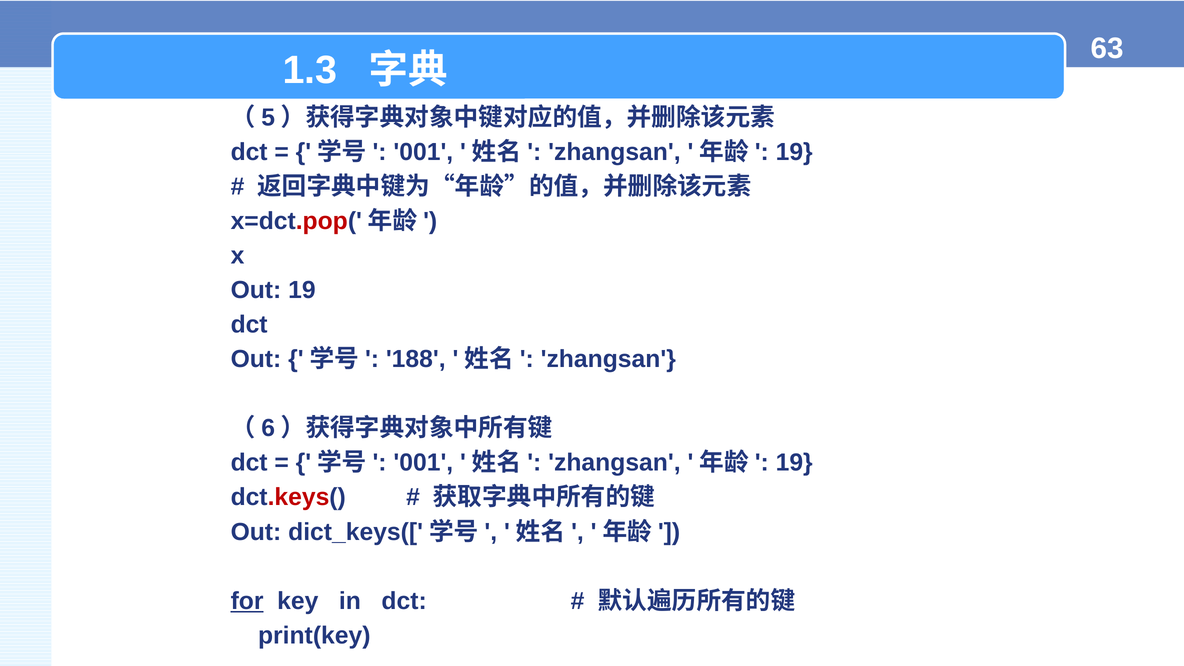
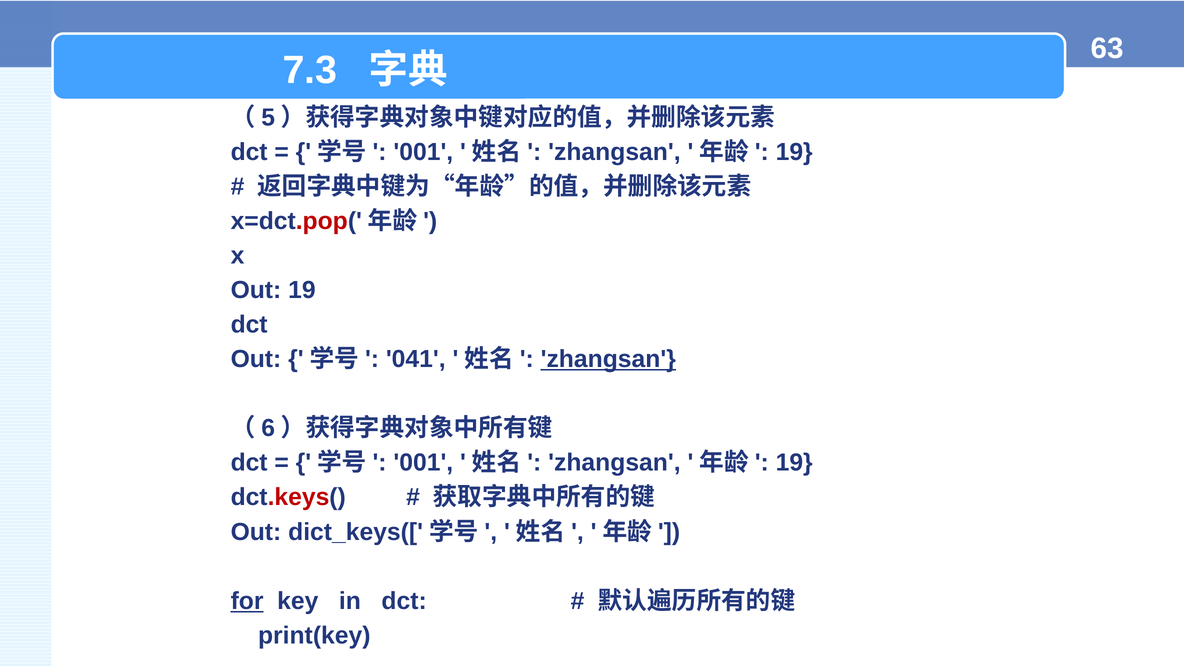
1.3: 1.3 -> 7.3
188: 188 -> 041
zhangsan at (608, 359) underline: none -> present
